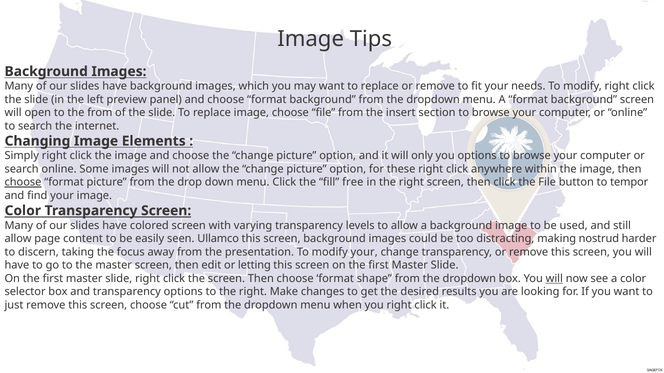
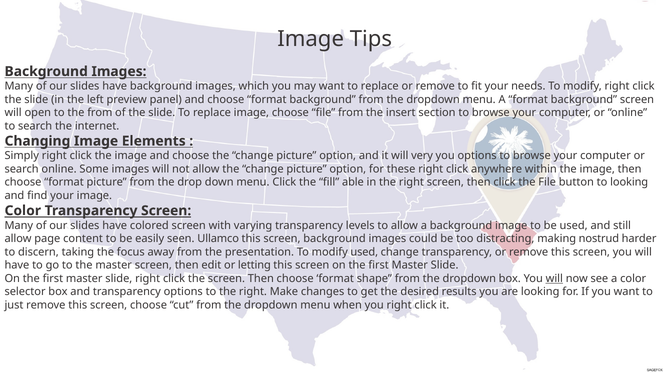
only: only -> very
choose at (23, 183) underline: present -> none
free: free -> able
to tempor: tempor -> looking
modify your: your -> used
